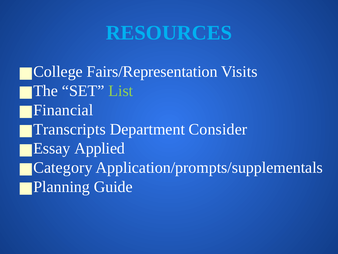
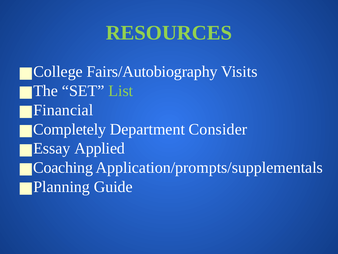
RESOURCES colour: light blue -> light green
Fairs/Representation: Fairs/Representation -> Fairs/Autobiography
Transcripts: Transcripts -> Completely
Category: Category -> Coaching
